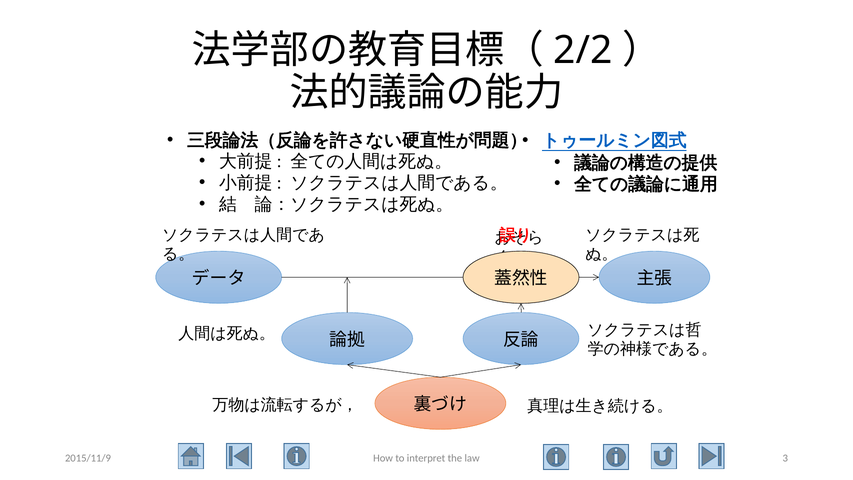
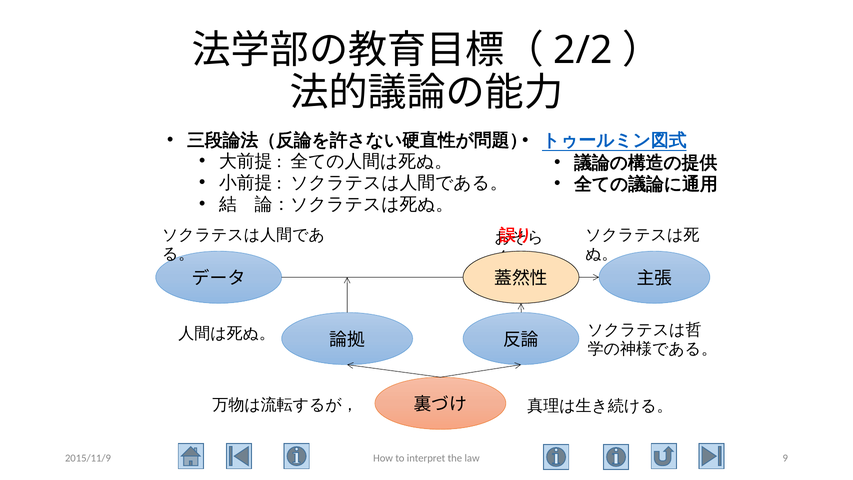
3: 3 -> 9
